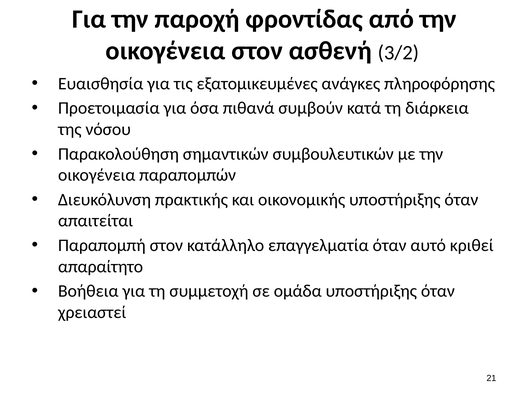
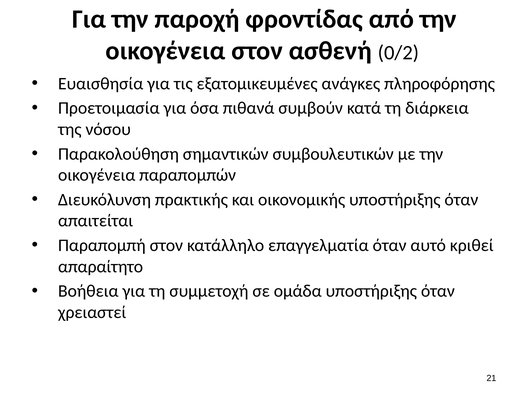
3/2: 3/2 -> 0/2
